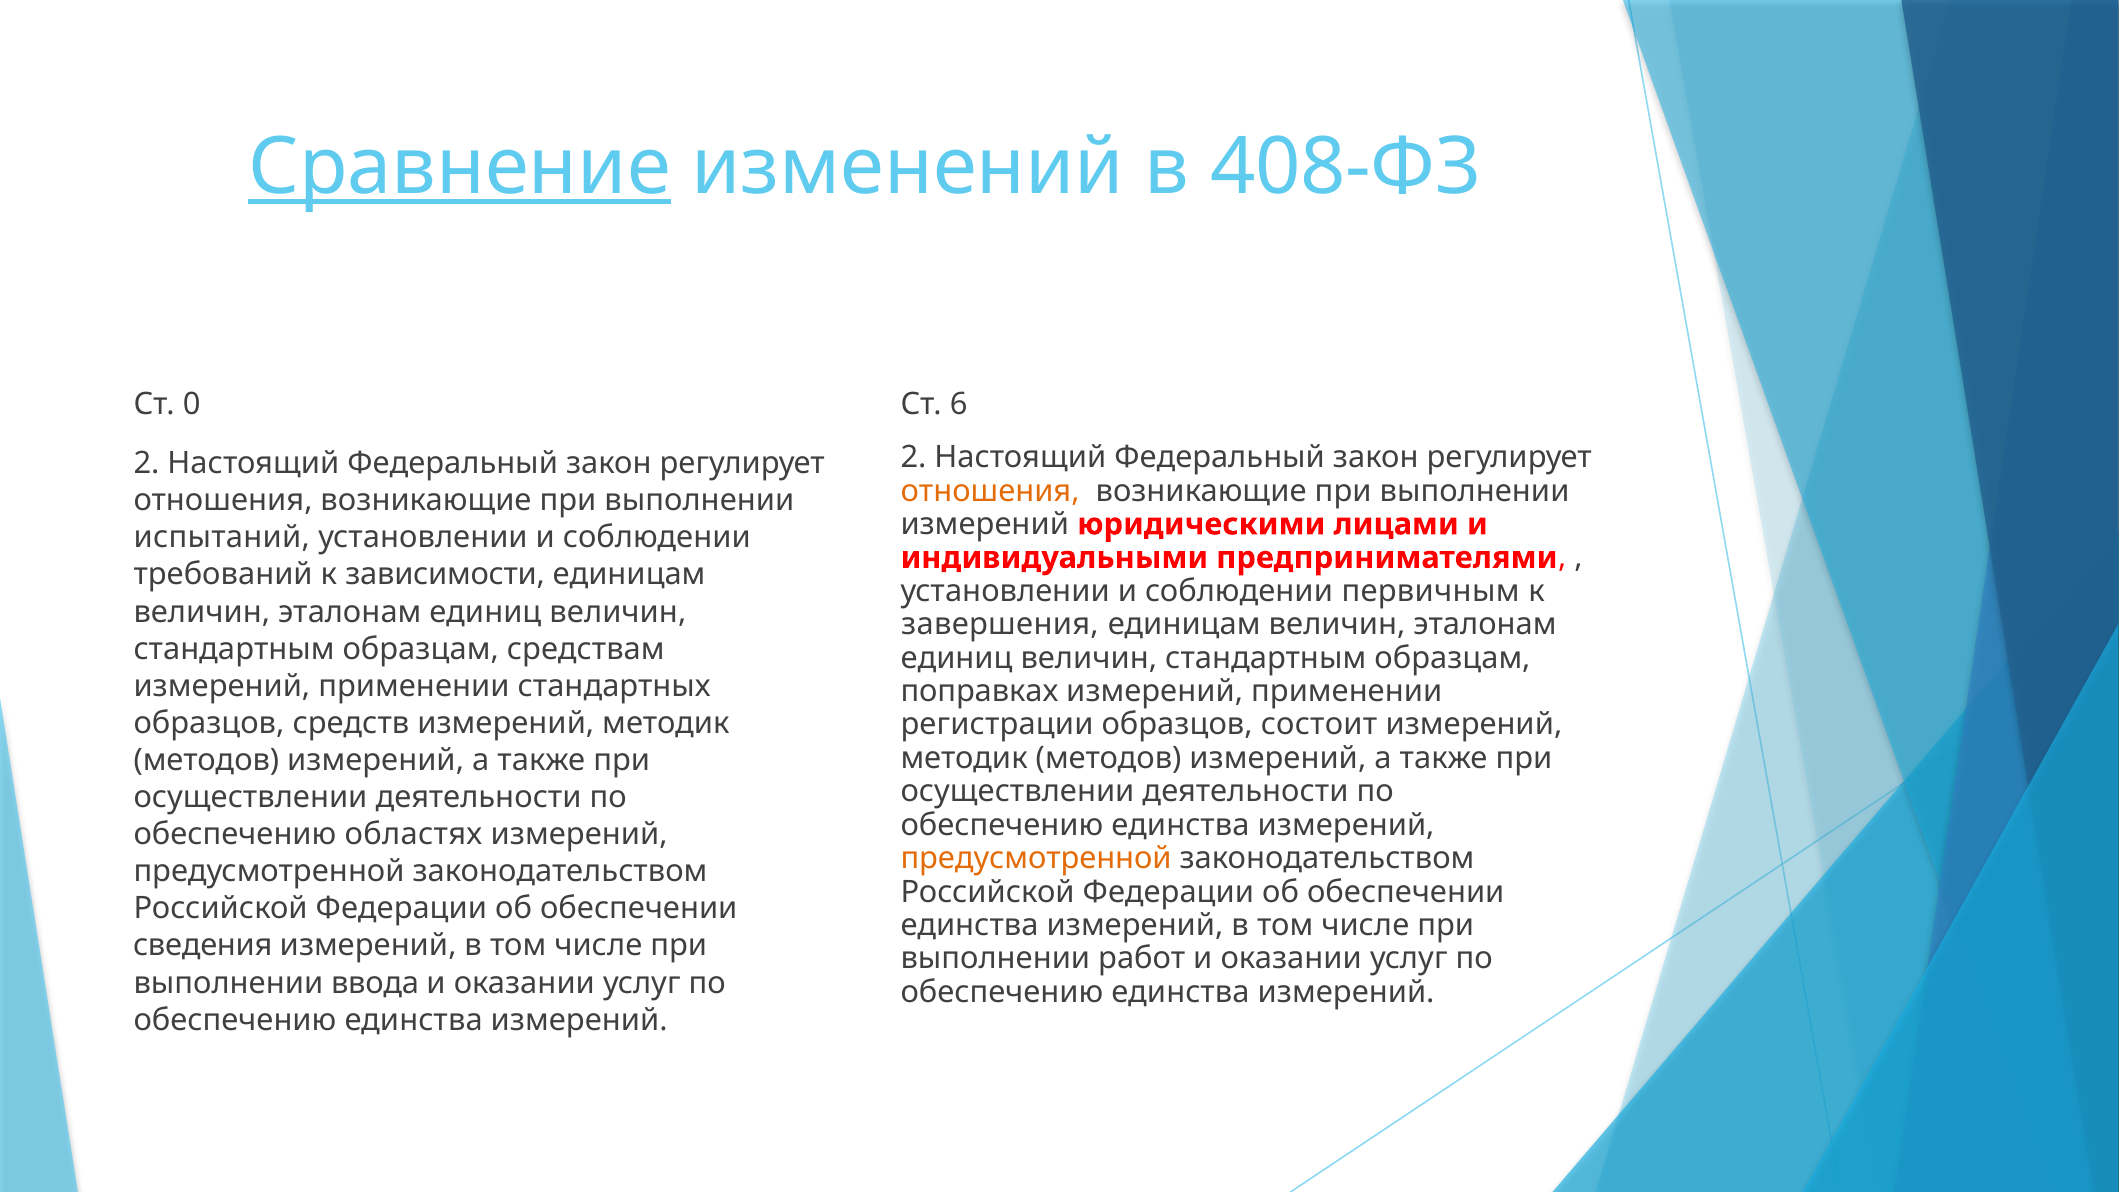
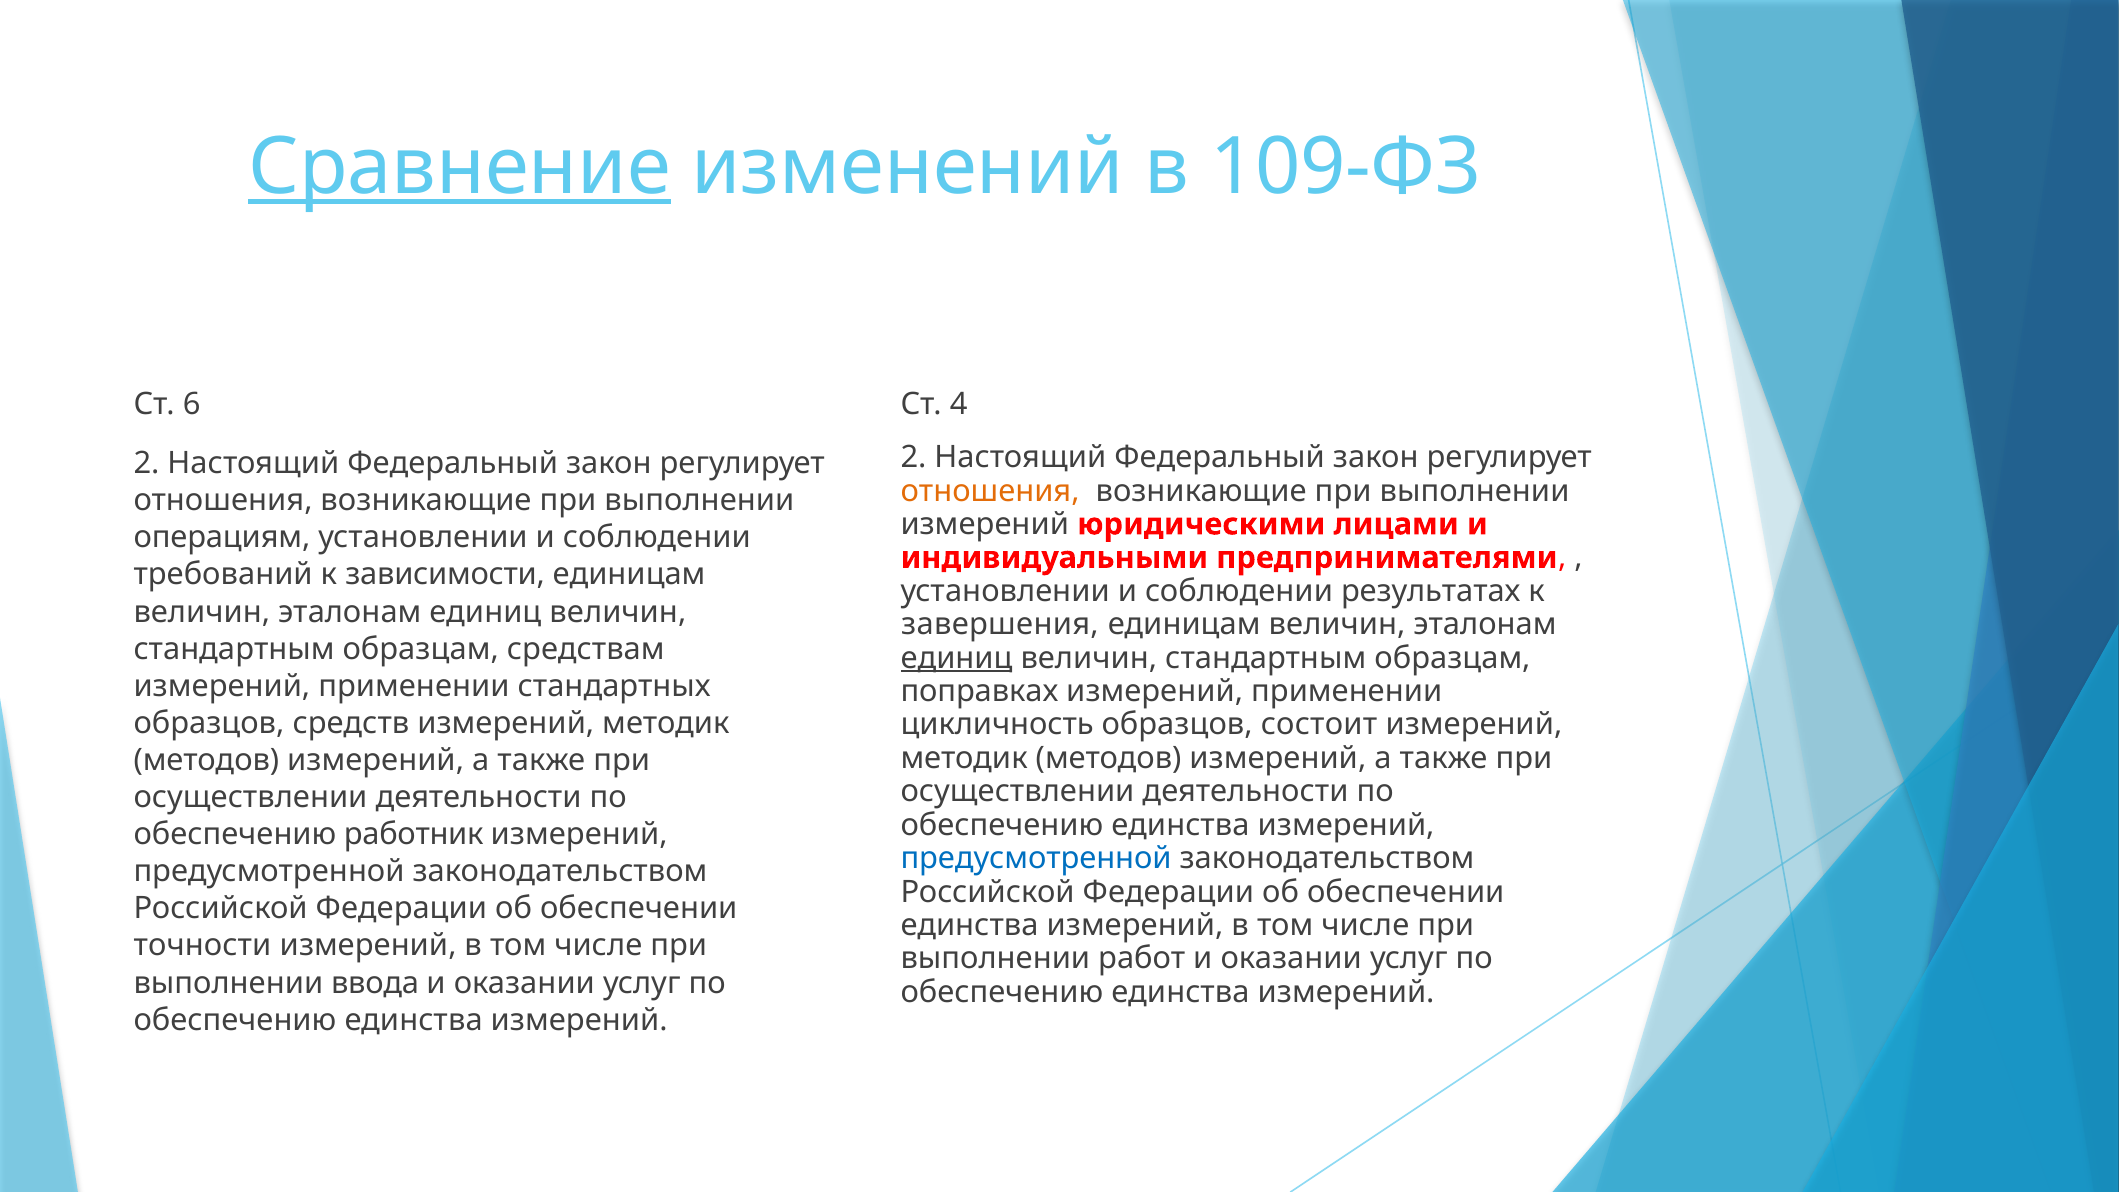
408-ФЗ: 408-ФЗ -> 109-ФЗ
0: 0 -> 6
6: 6 -> 4
испытаний: испытаний -> операциям
первичным: первичным -> результатах
единиц at (957, 658) underline: none -> present
регистрации: регистрации -> цикличность
областях: областях -> работник
предусмотренной at (1036, 858) colour: orange -> blue
сведения: сведения -> точности
